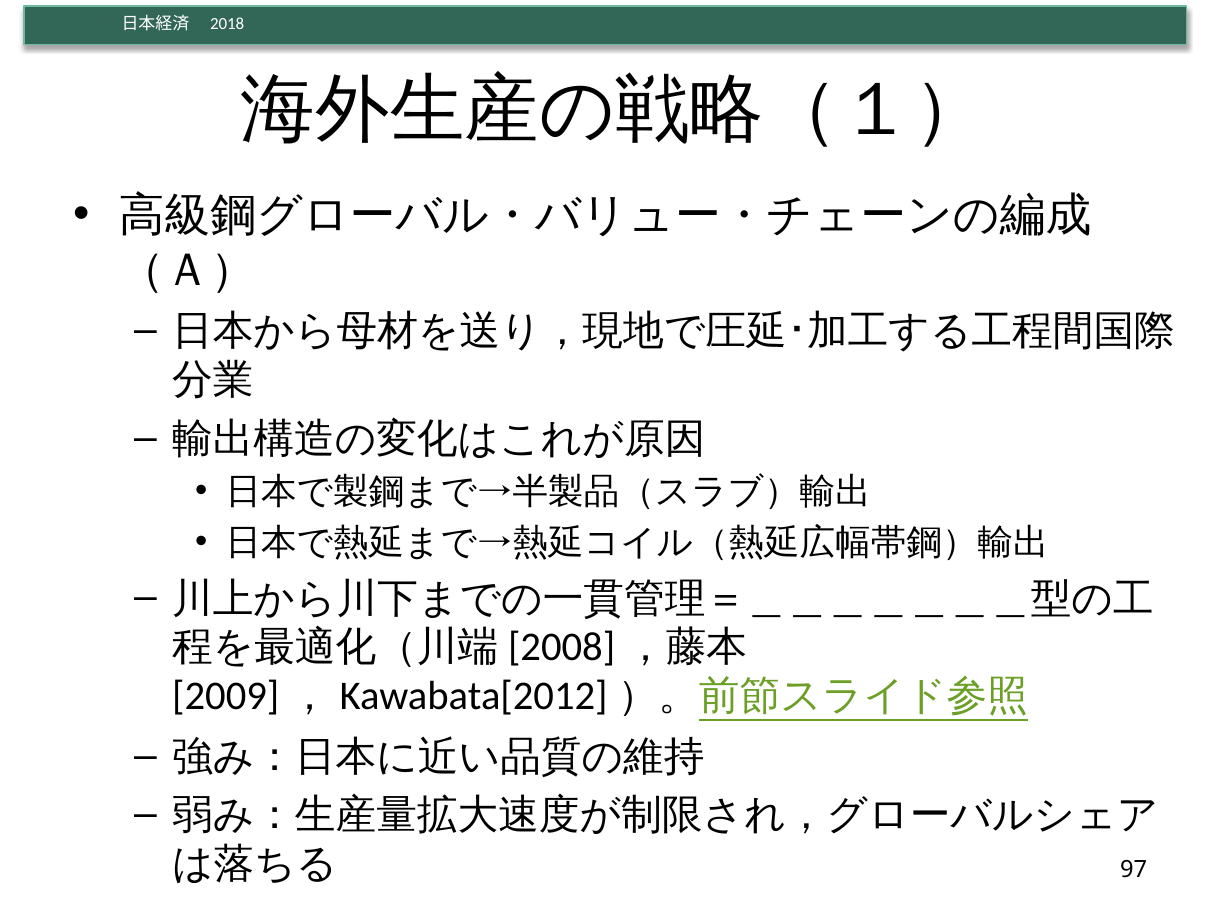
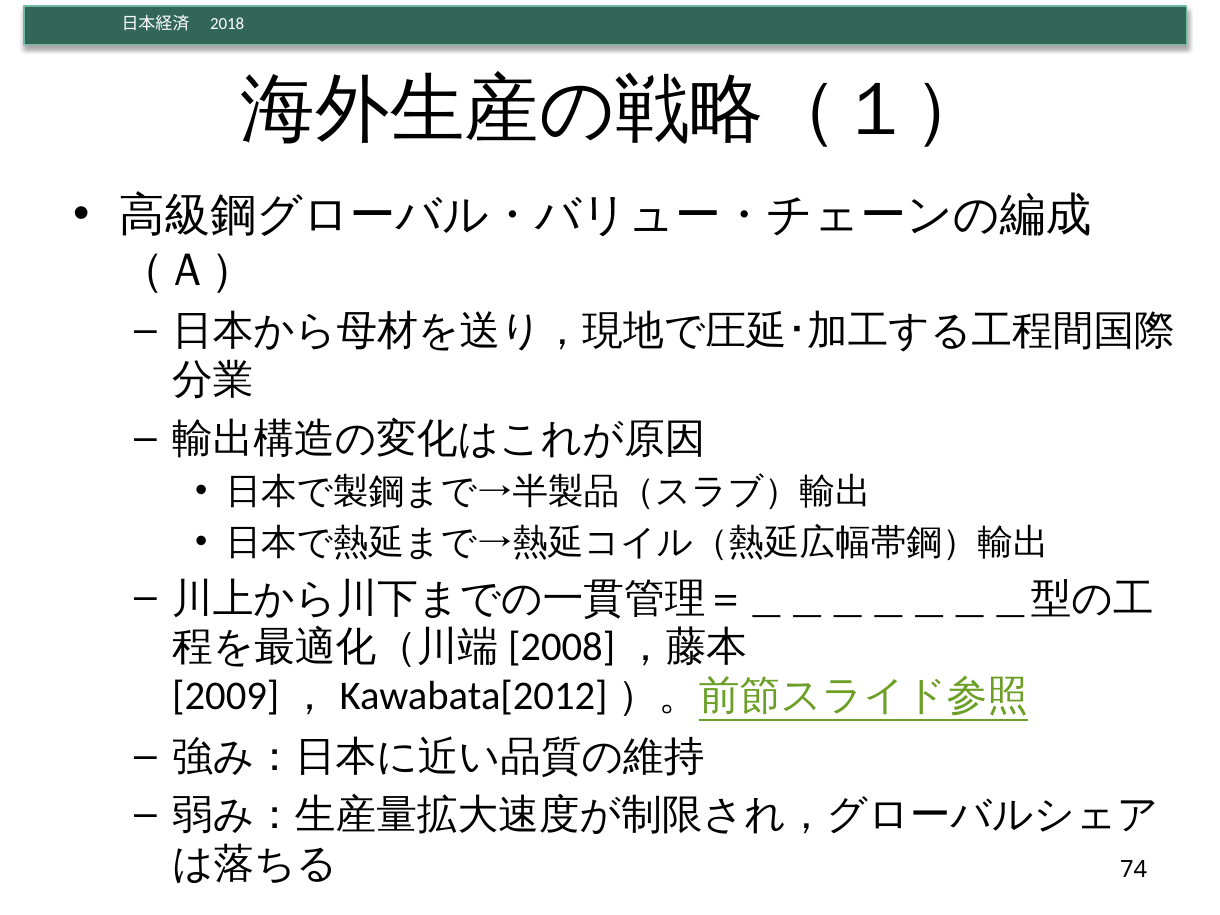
97: 97 -> 74
